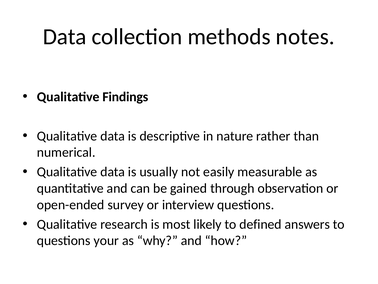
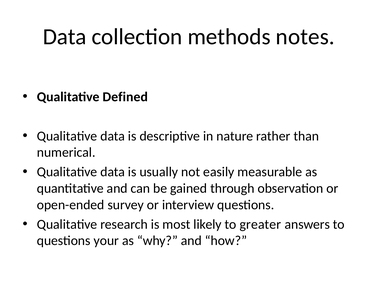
Findings: Findings -> Defined
defined: defined -> greater
